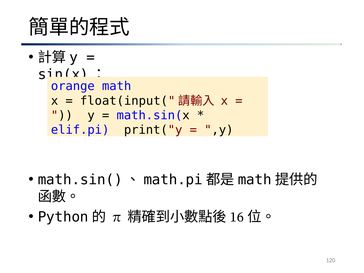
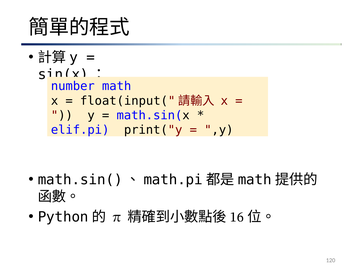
orange: orange -> number
